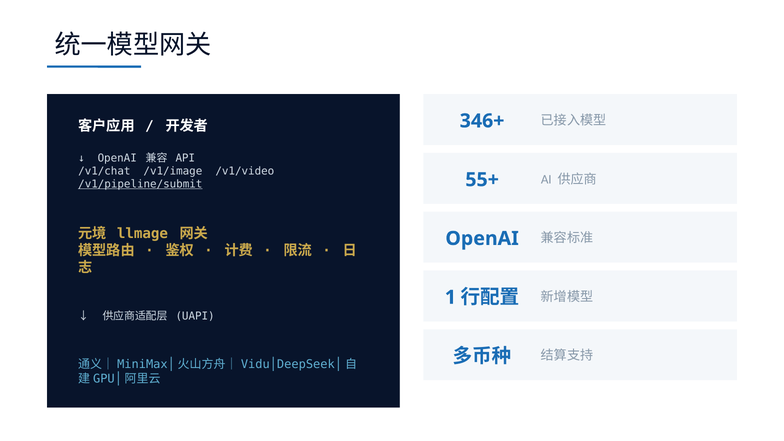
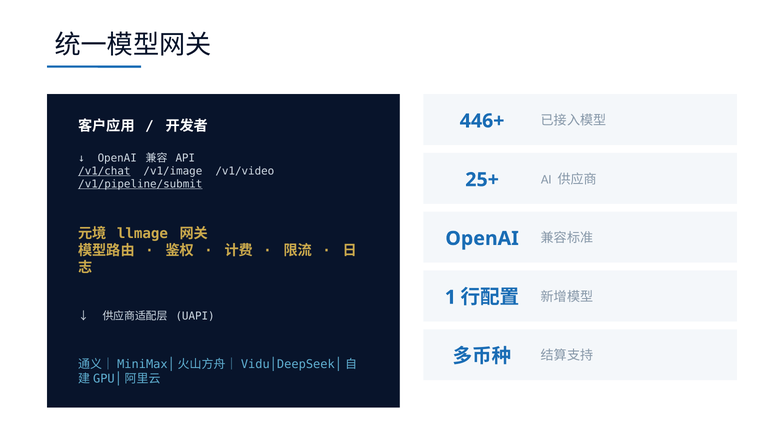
346+: 346+ -> 446+
/v1/chat underline: none -> present
55+: 55+ -> 25+
